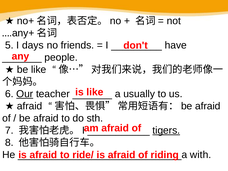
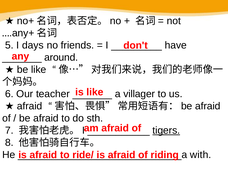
people: people -> around
Our underline: present -> none
usually: usually -> villager
